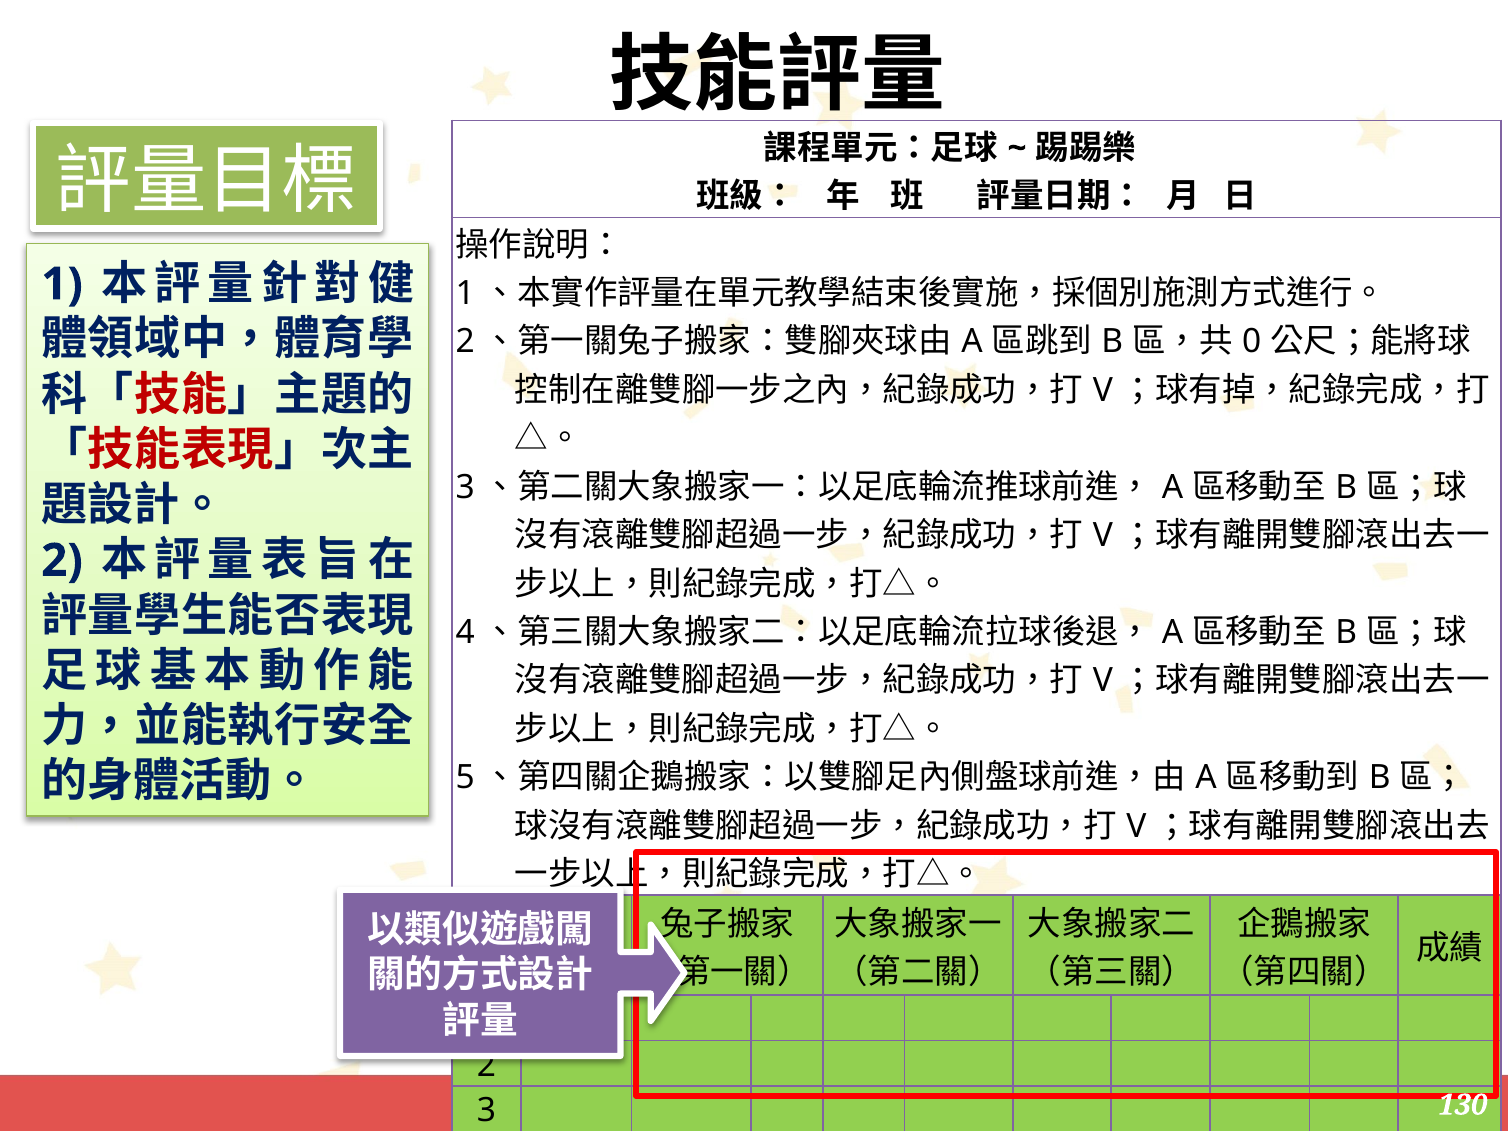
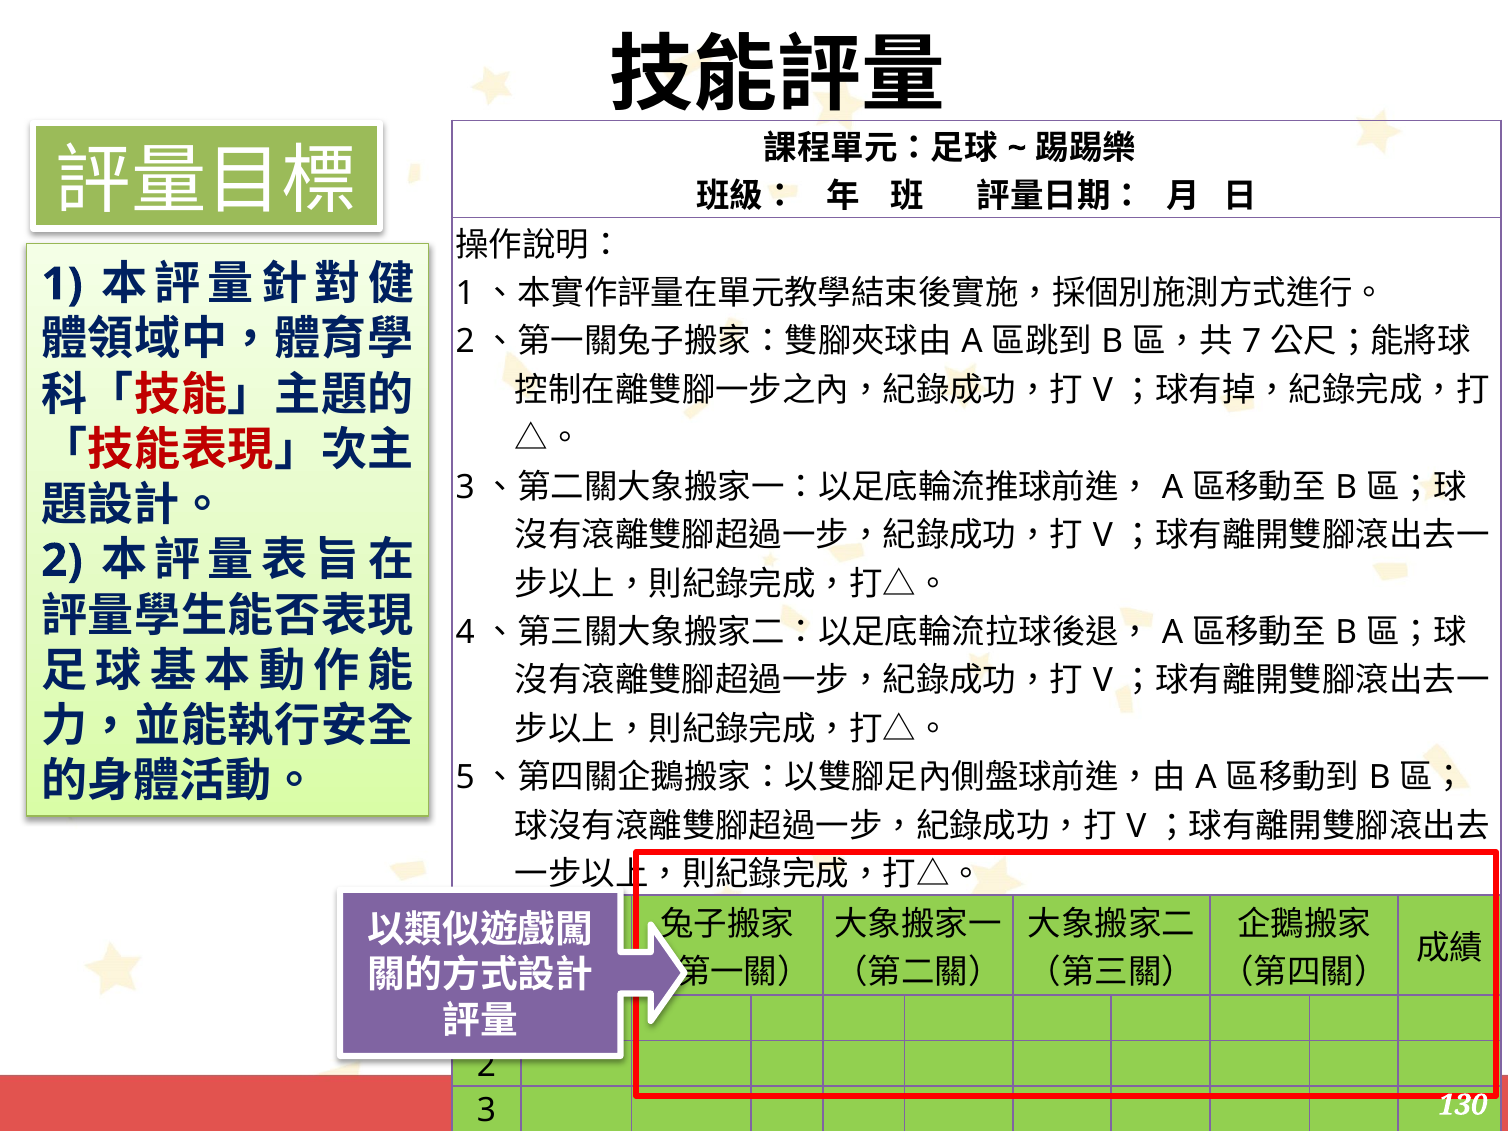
0: 0 -> 7
